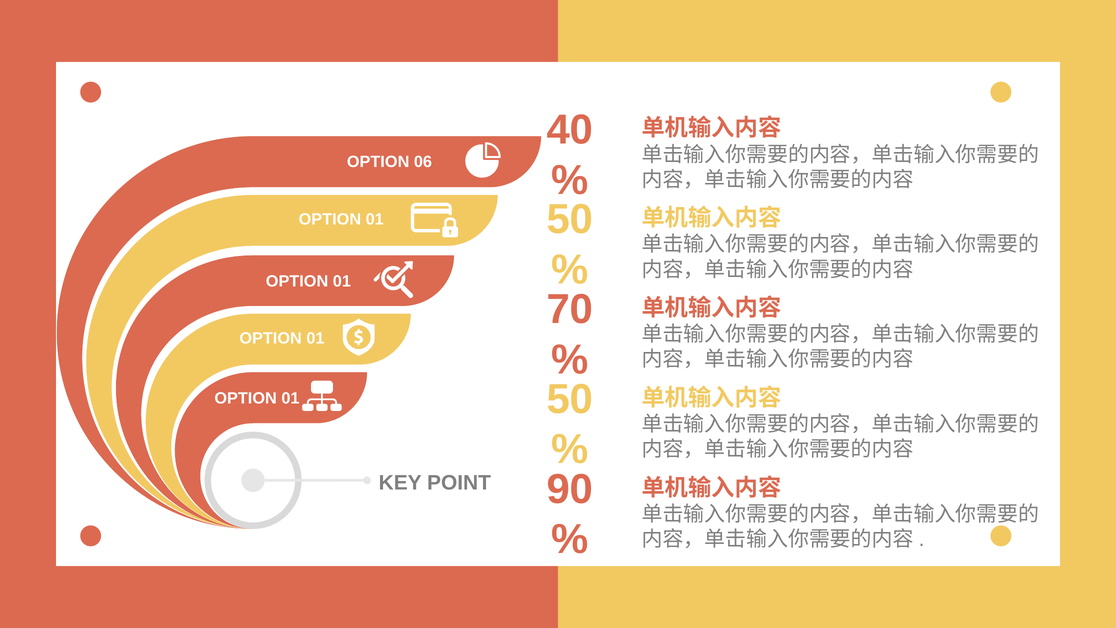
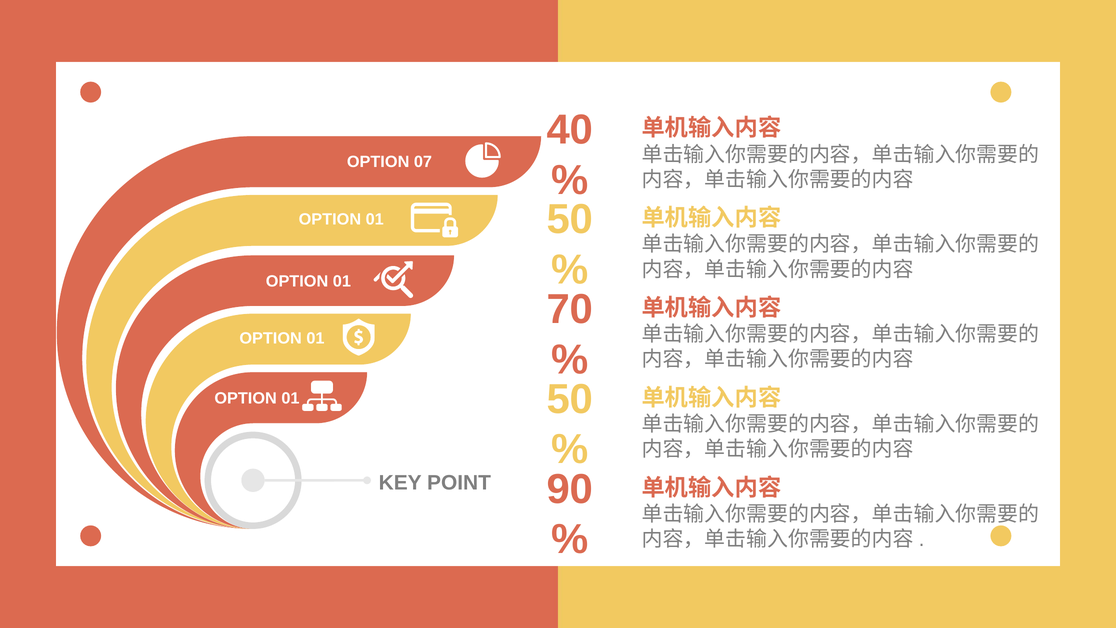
06: 06 -> 07
